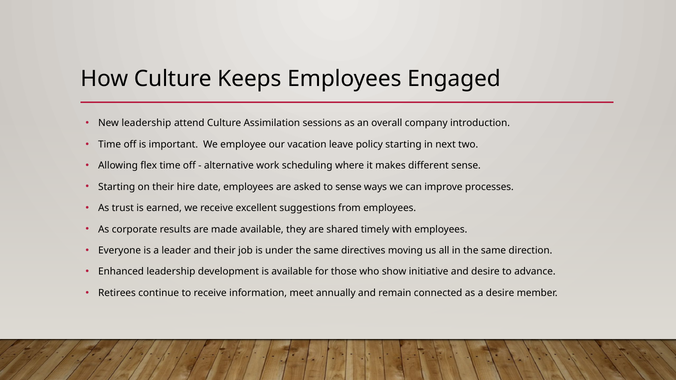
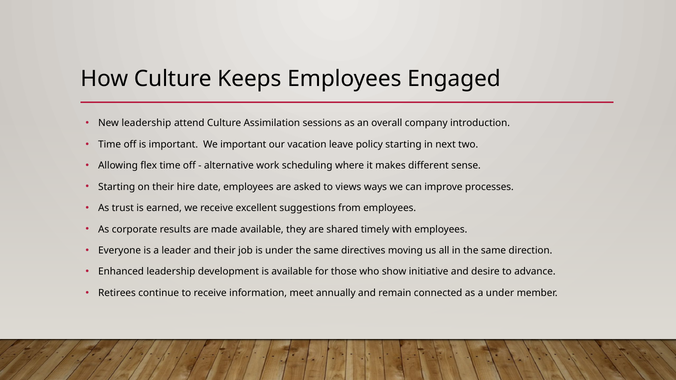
We employee: employee -> important
to sense: sense -> views
a desire: desire -> under
